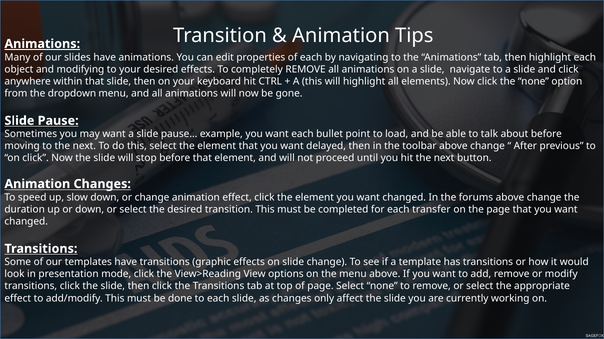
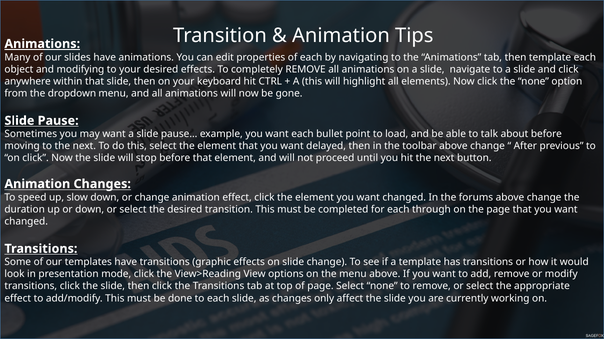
then highlight: highlight -> template
transfer: transfer -> through
